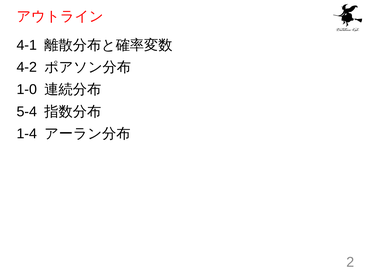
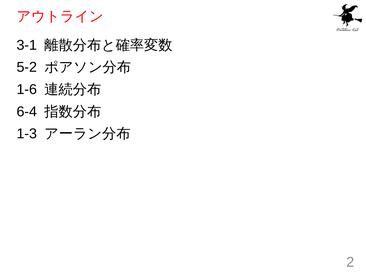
4-1: 4-1 -> 3-1
4-2: 4-2 -> 5-2
1-0: 1-0 -> 1-6
5-4: 5-4 -> 6-4
1-4: 1-4 -> 1-3
